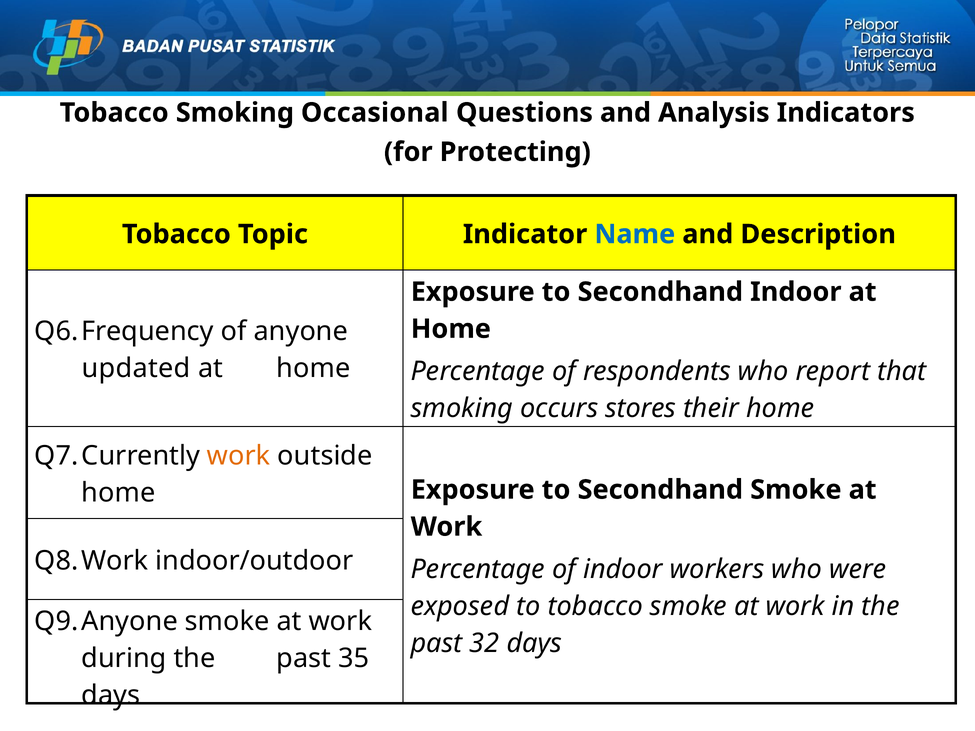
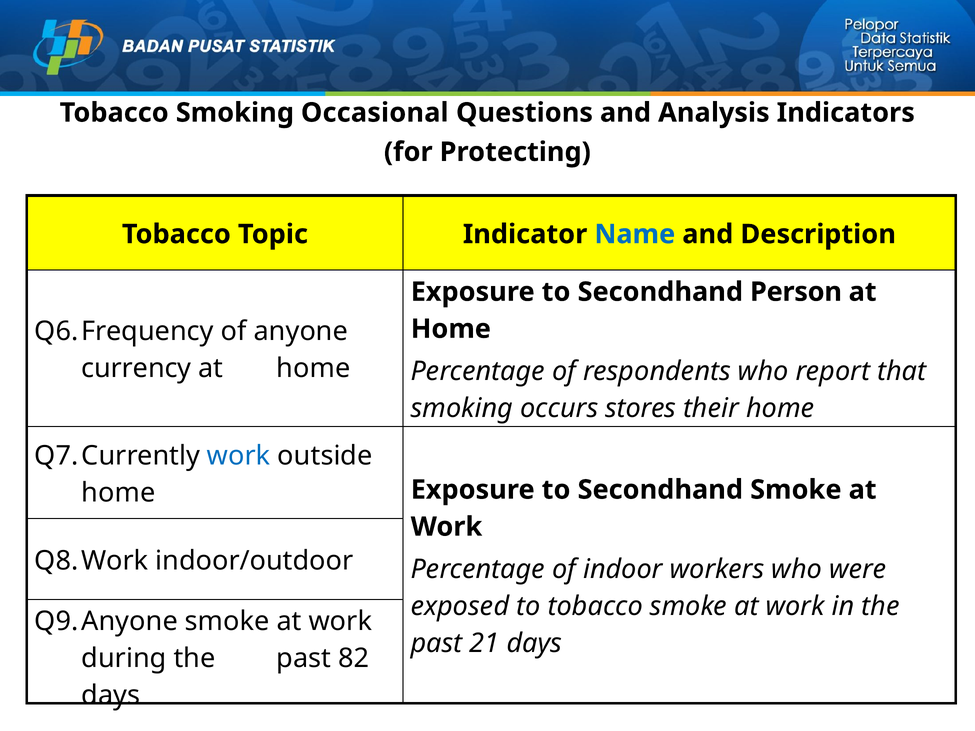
Secondhand Indoor: Indoor -> Person
updated: updated -> currency
work at (239, 456) colour: orange -> blue
32: 32 -> 21
35: 35 -> 82
